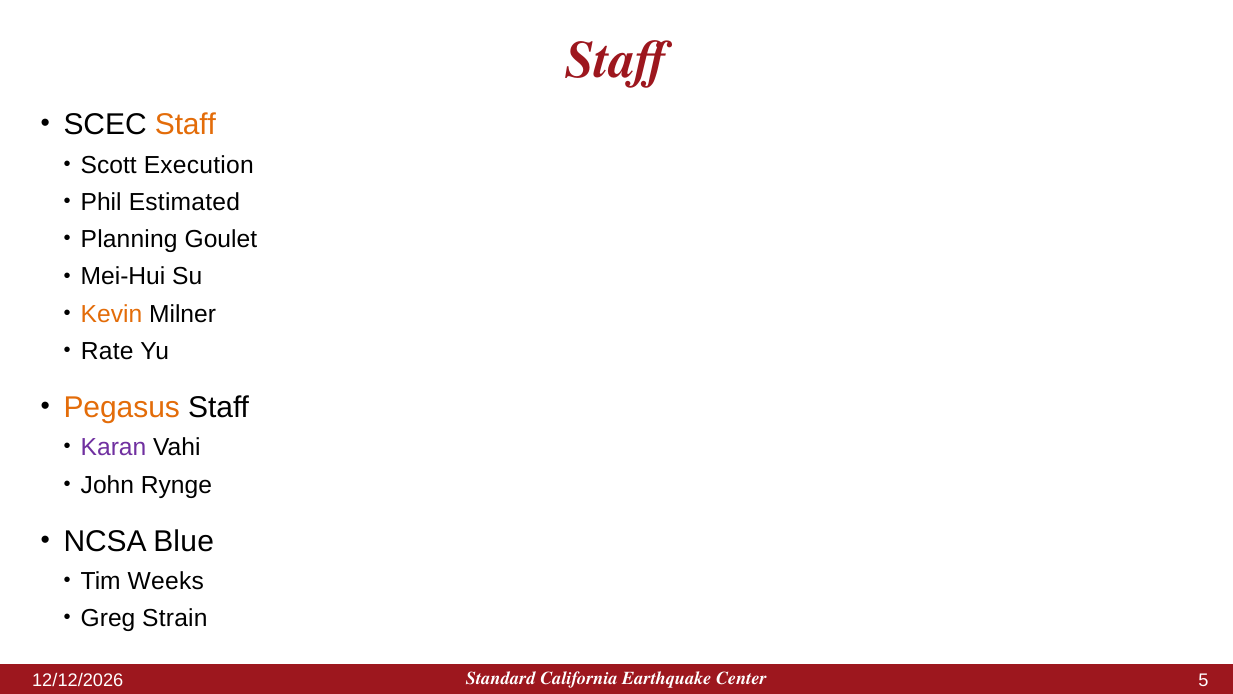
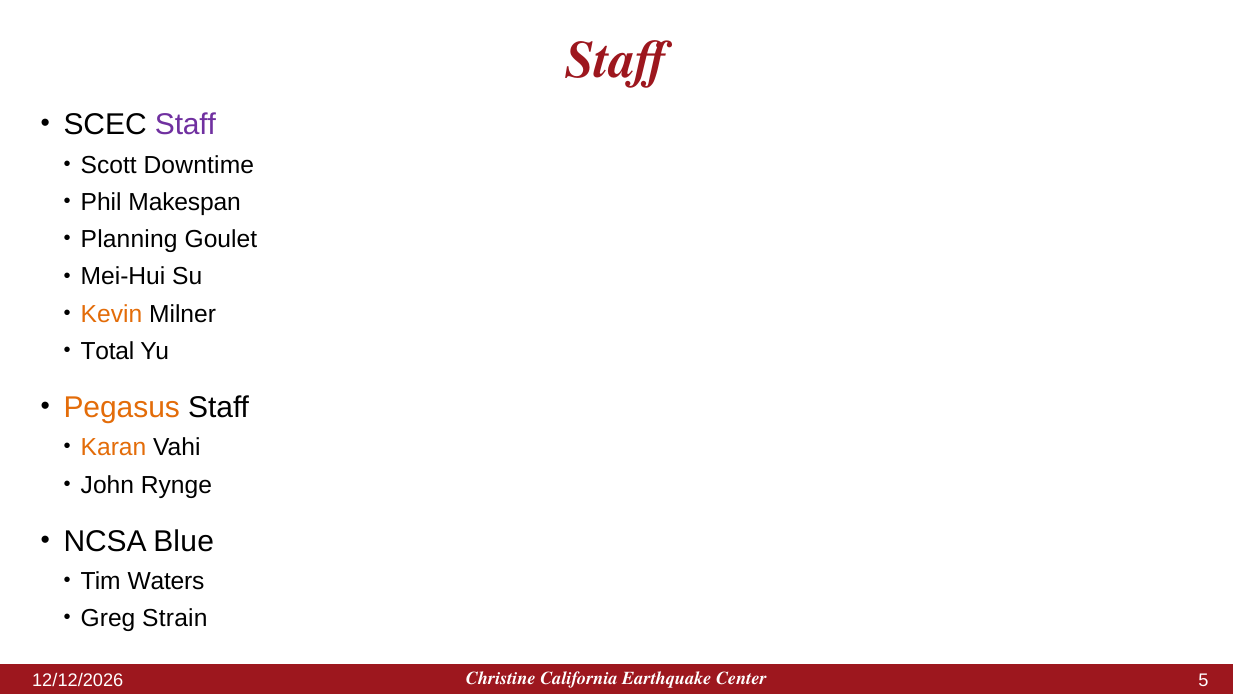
Staff at (185, 125) colour: orange -> purple
Execution: Execution -> Downtime
Estimated: Estimated -> Makespan
Rate: Rate -> Total
Karan colour: purple -> orange
Weeks: Weeks -> Waters
Standard: Standard -> Christine
